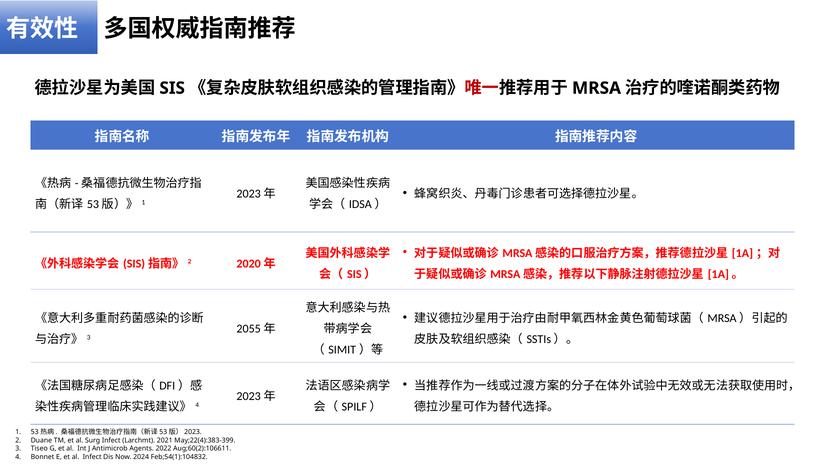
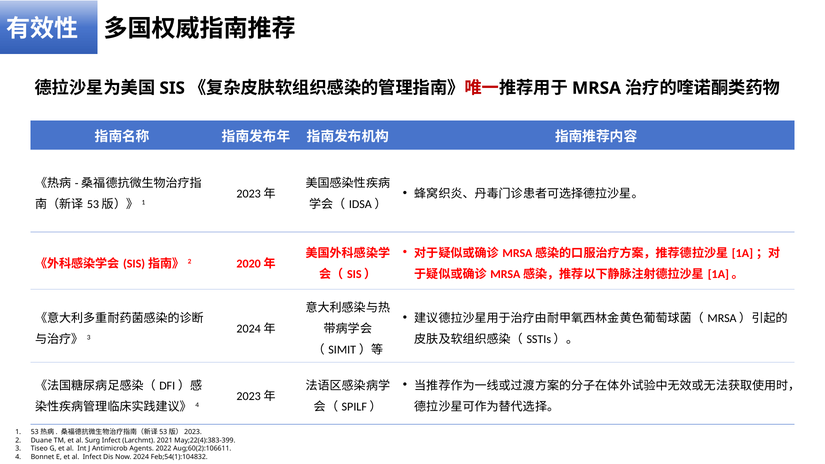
2055 at (249, 329): 2055 -> 2024
